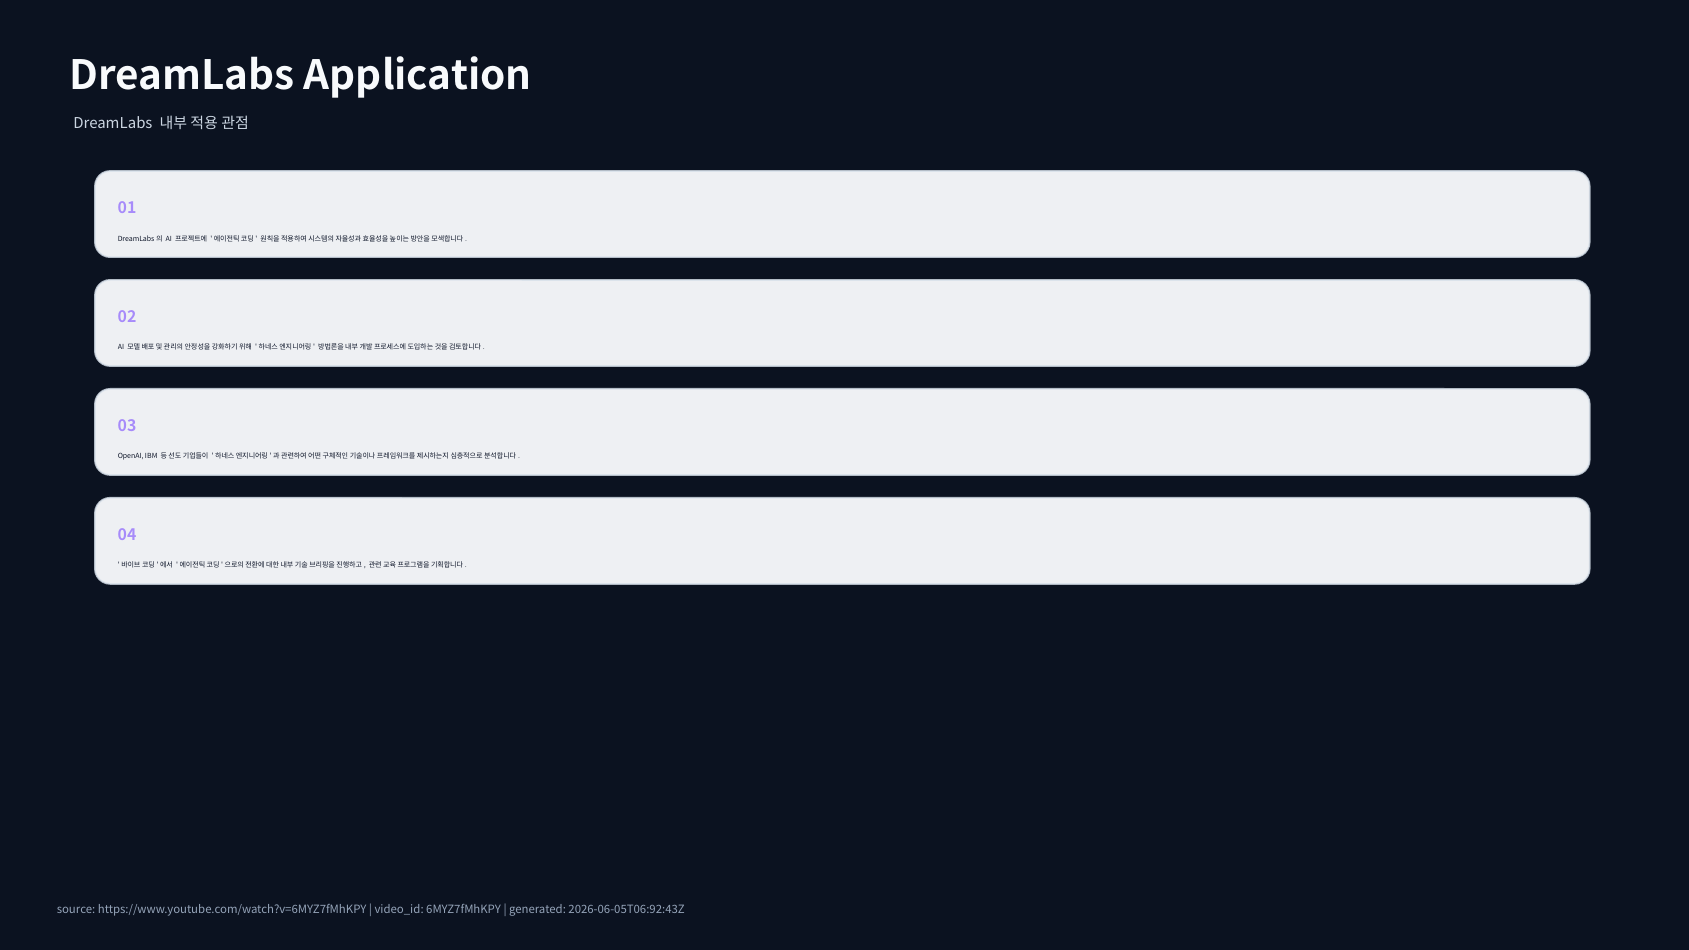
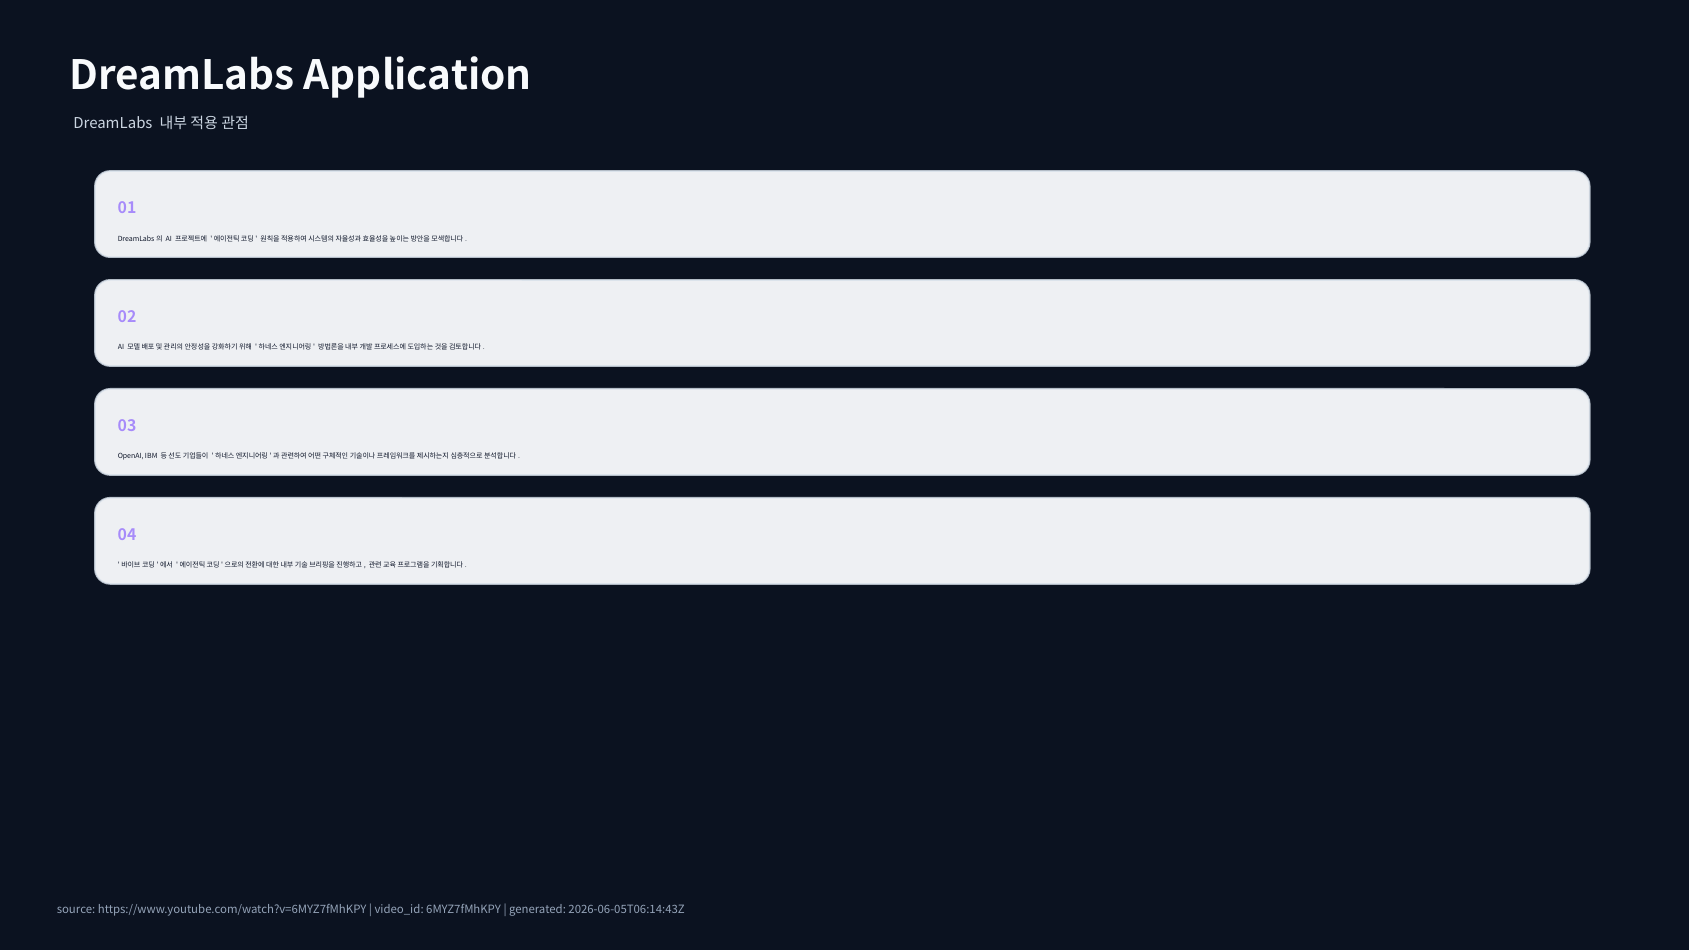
2026-06-05T06:92:43Z: 2026-06-05T06:92:43Z -> 2026-06-05T06:14:43Z
